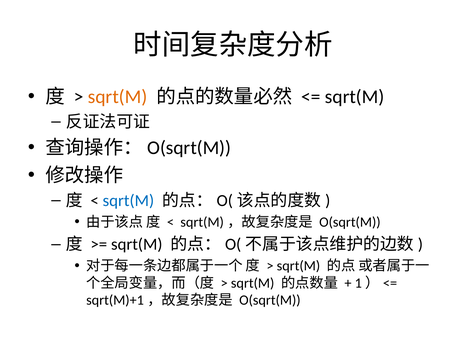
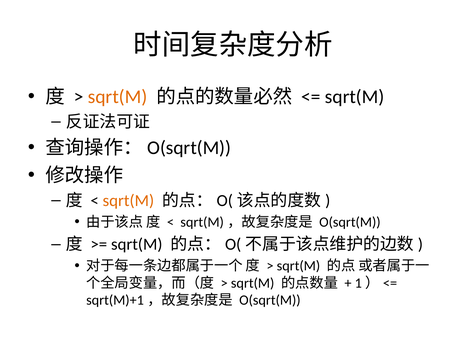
sqrt(M at (128, 201) colour: blue -> orange
